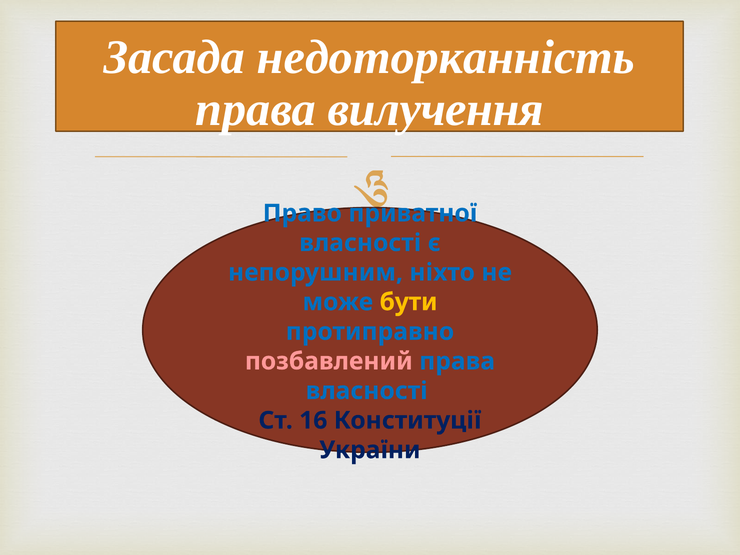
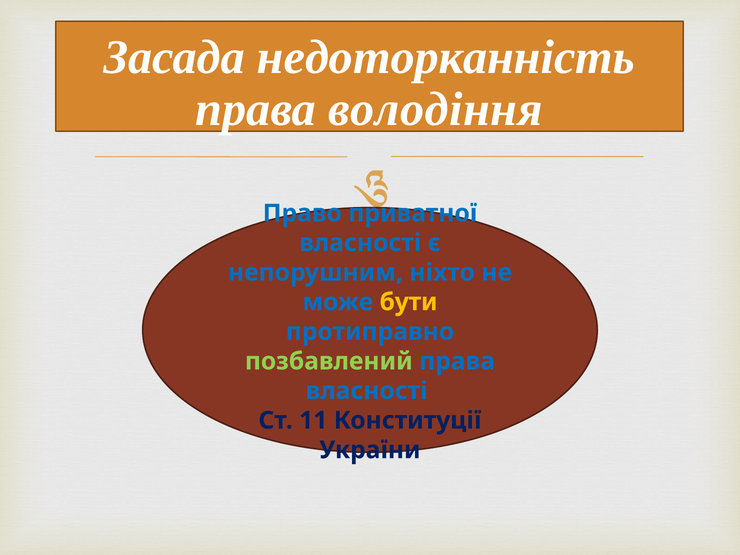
вилучення: вилучення -> володіння
позбавлений colour: pink -> light green
16: 16 -> 11
